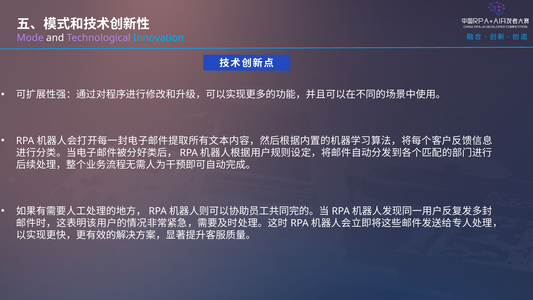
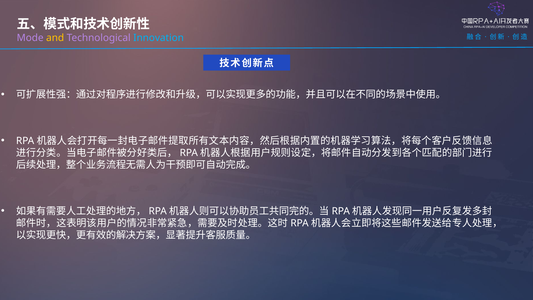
and colour: white -> yellow
